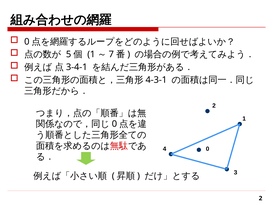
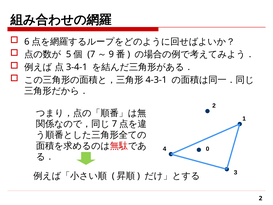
0 at (27, 42): 0 -> 6
1 at (91, 54): 1 -> 7
7: 7 -> 9
0 at (114, 124): 0 -> 7
